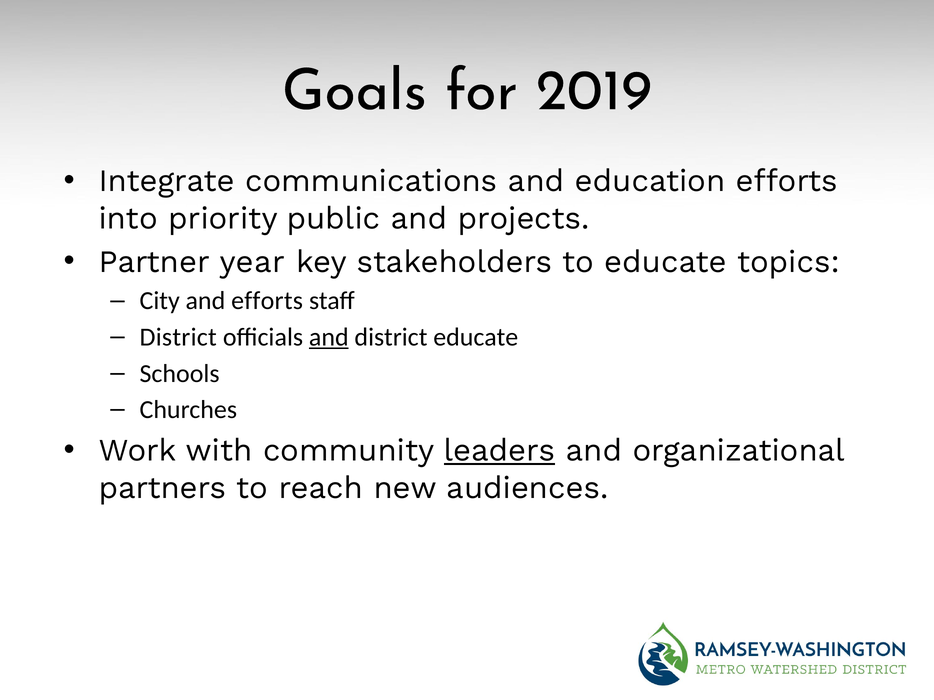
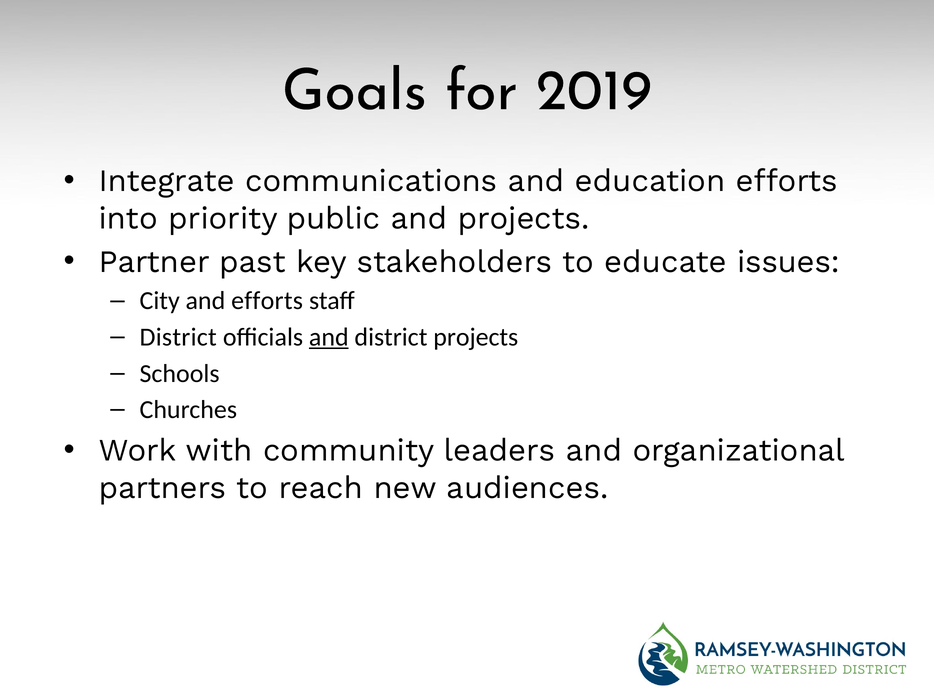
year: year -> past
topics: topics -> issues
district educate: educate -> projects
leaders underline: present -> none
